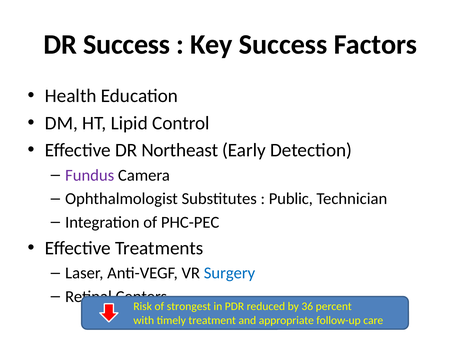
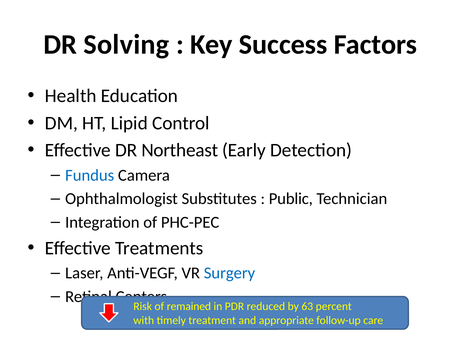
DR Success: Success -> Solving
Fundus colour: purple -> blue
strongest: strongest -> remained
36: 36 -> 63
